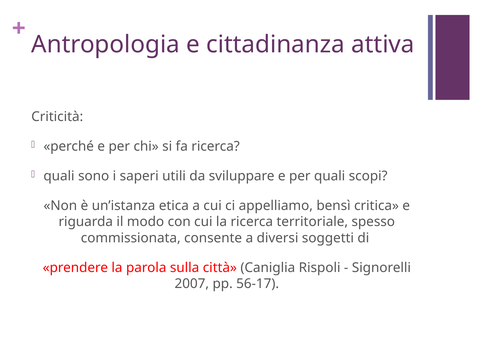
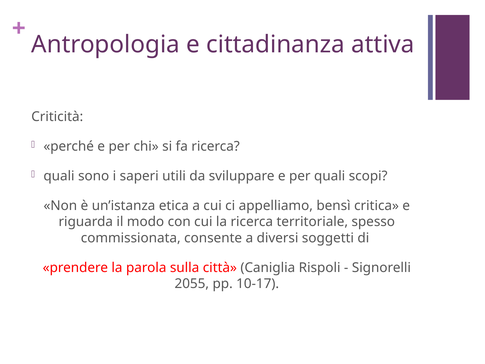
2007: 2007 -> 2055
56-17: 56-17 -> 10-17
